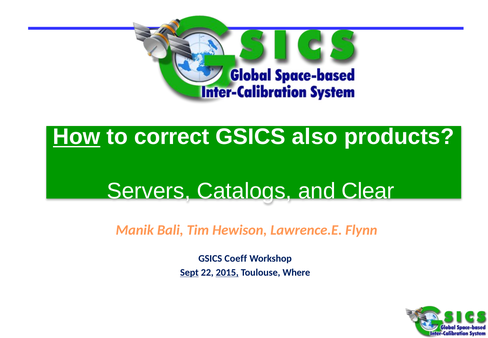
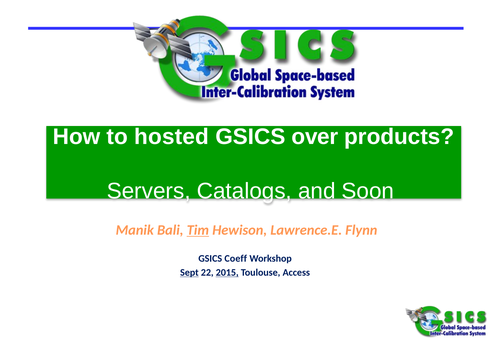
How underline: present -> none
correct: correct -> hosted
also: also -> over
Clear: Clear -> Soon
Tim underline: none -> present
Where: Where -> Access
